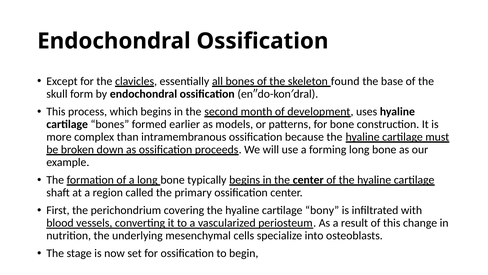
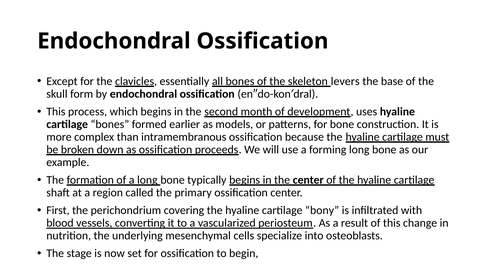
found: found -> levers
